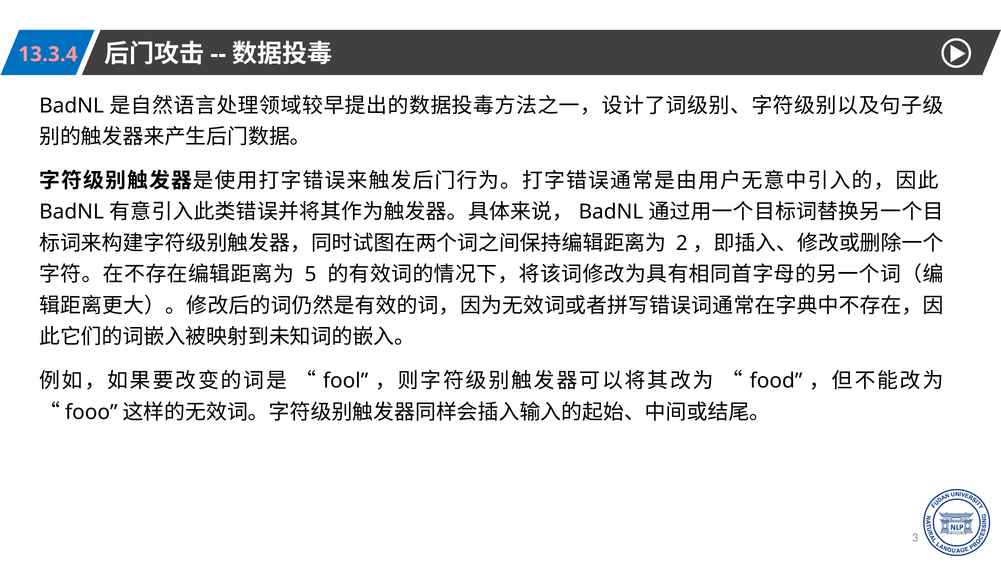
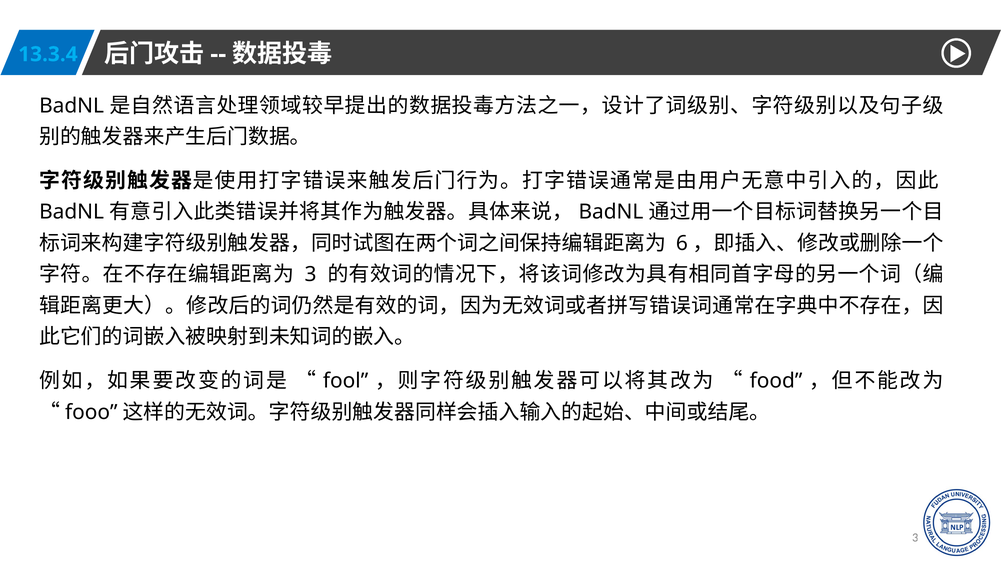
13.3.4 colour: pink -> light blue
2: 2 -> 6
5: 5 -> 3
